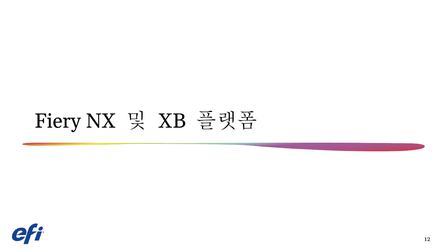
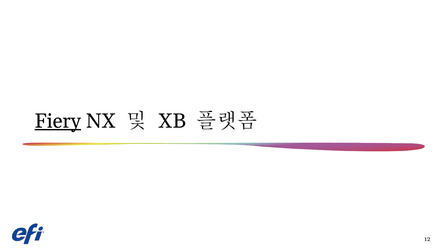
Fiery underline: none -> present
